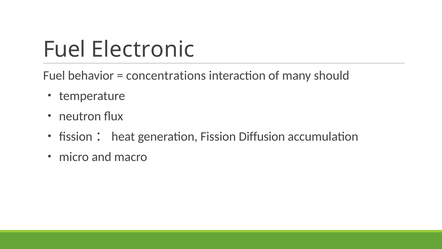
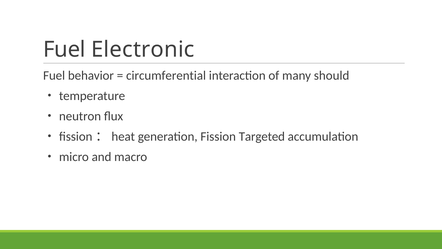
concentrations: concentrations -> circumferential
Diffusion: Diffusion -> Targeted
